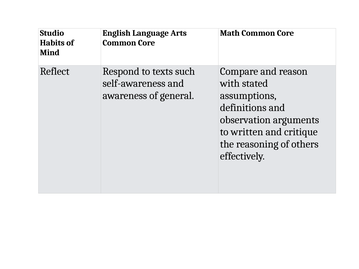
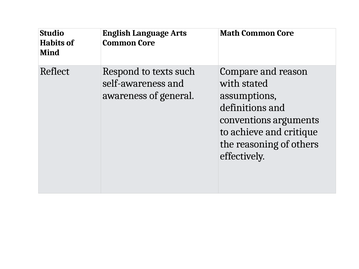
observation: observation -> conventions
written: written -> achieve
